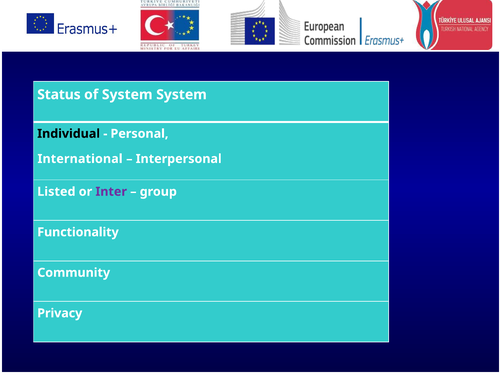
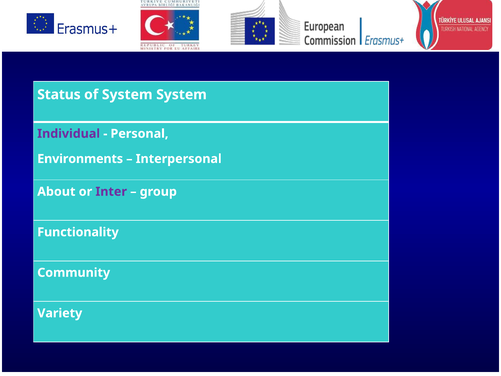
Individual colour: black -> purple
International: International -> Environments
Listed: Listed -> About
Privacy: Privacy -> Variety
